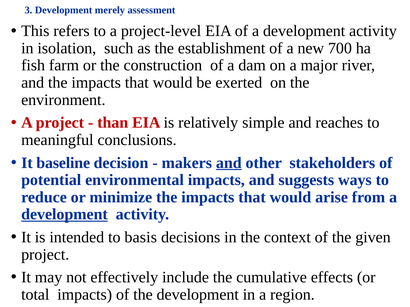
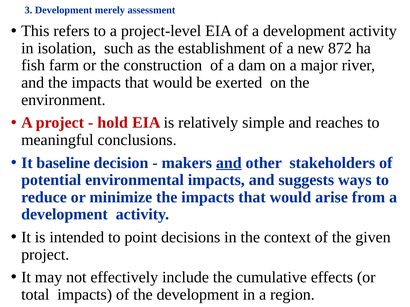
700: 700 -> 872
than: than -> hold
development at (64, 215) underline: present -> none
basis: basis -> point
